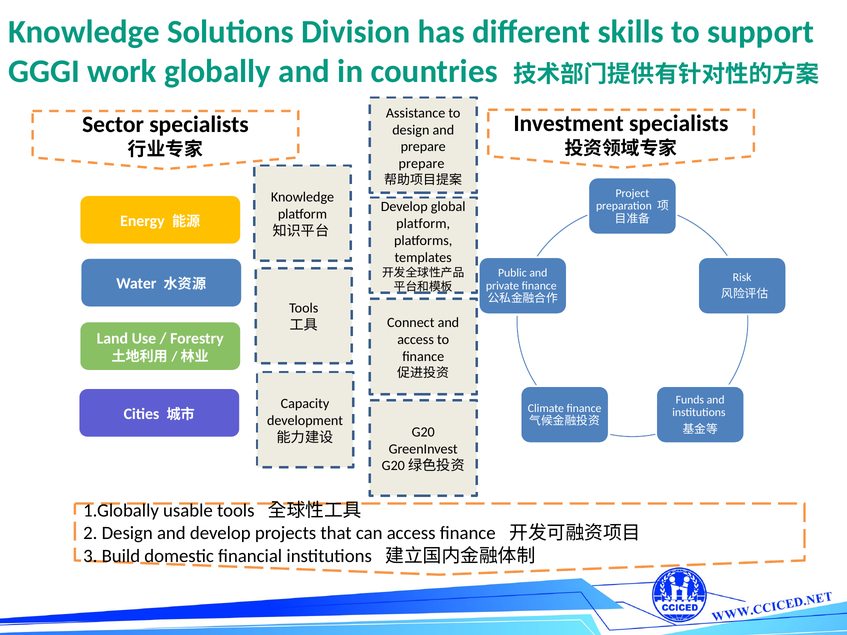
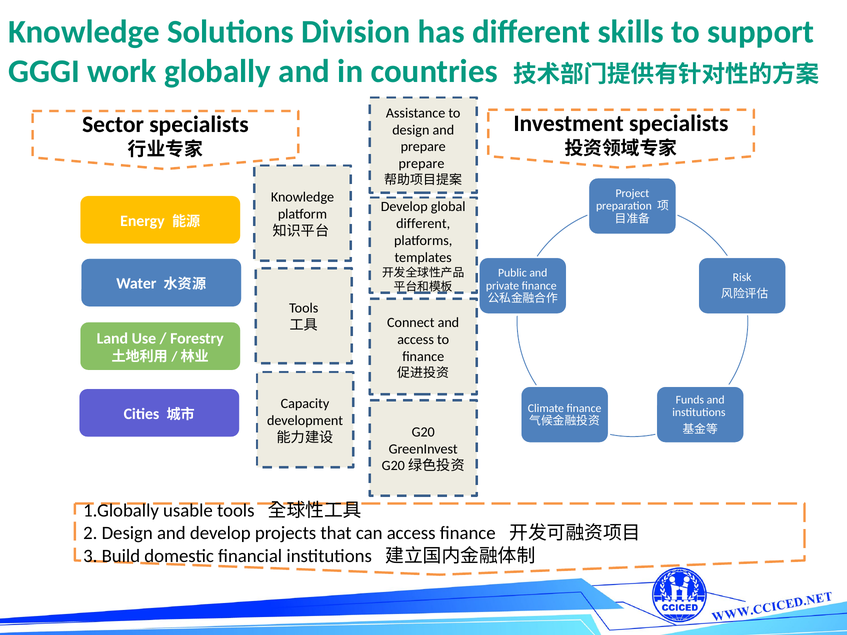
platform at (423, 224): platform -> different
